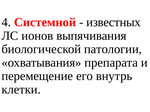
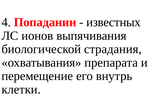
Системной: Системной -> Попадании
патологии: патологии -> страдания
